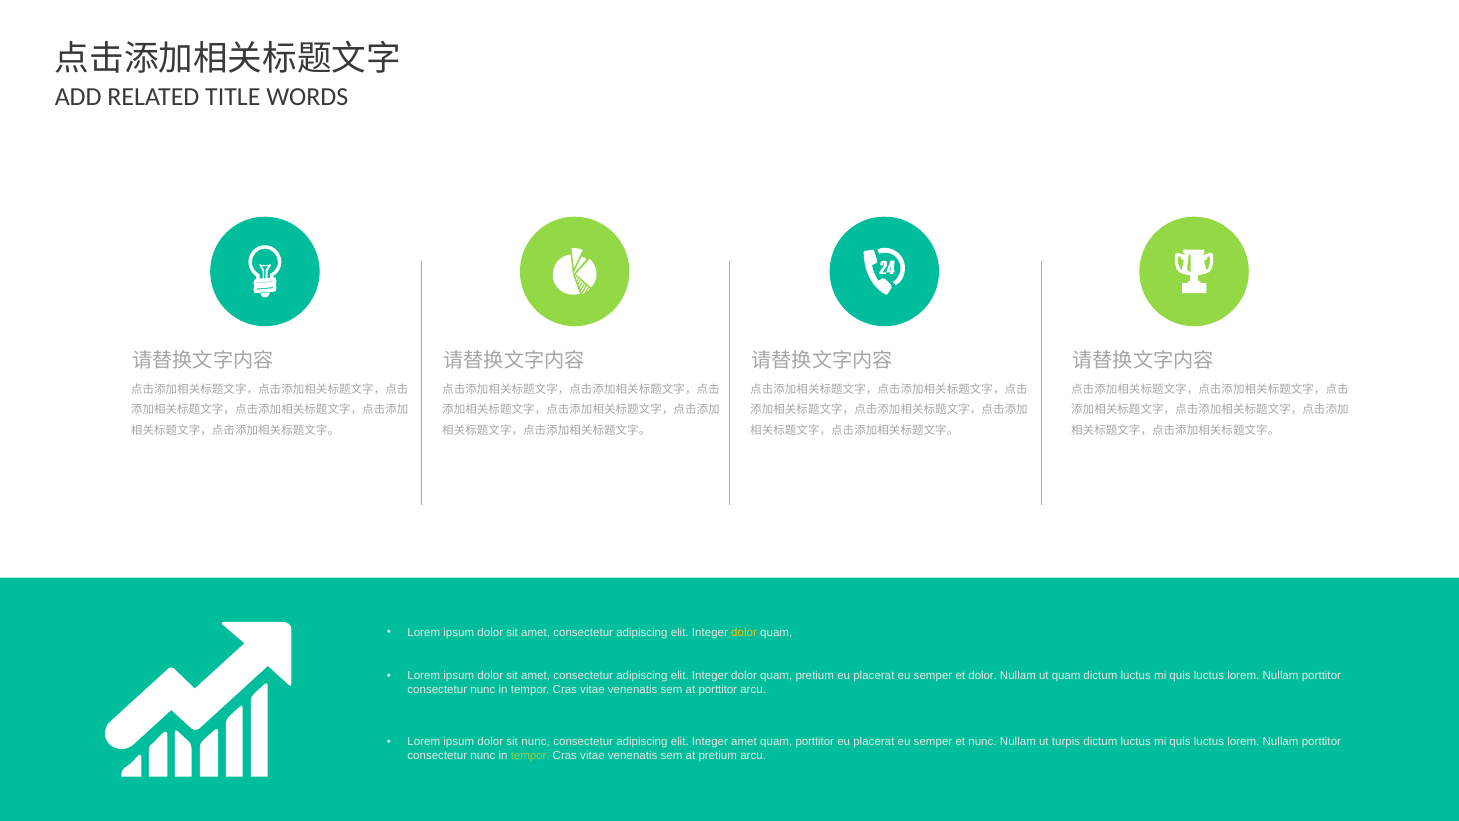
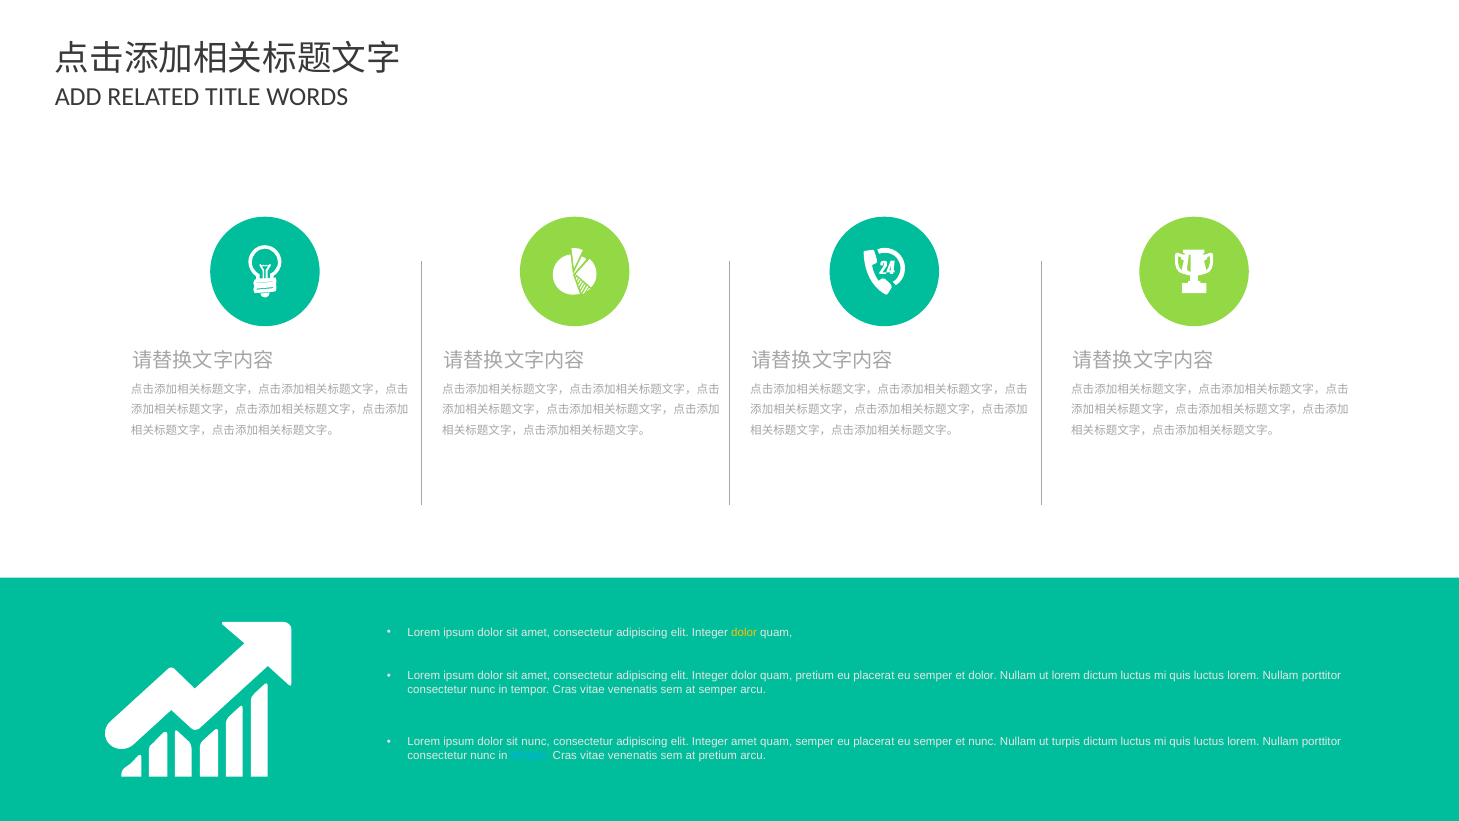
ut quam: quam -> lorem
at porttitor: porttitor -> semper
quam porttitor: porttitor -> semper
tempor at (530, 755) colour: light green -> light blue
